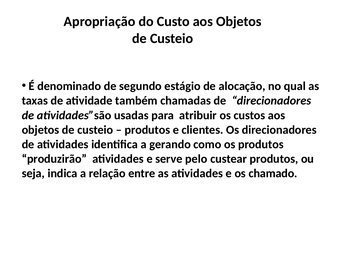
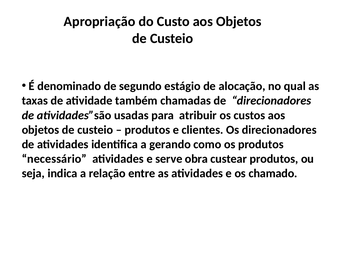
produzirão: produzirão -> necessário
pelo: pelo -> obra
